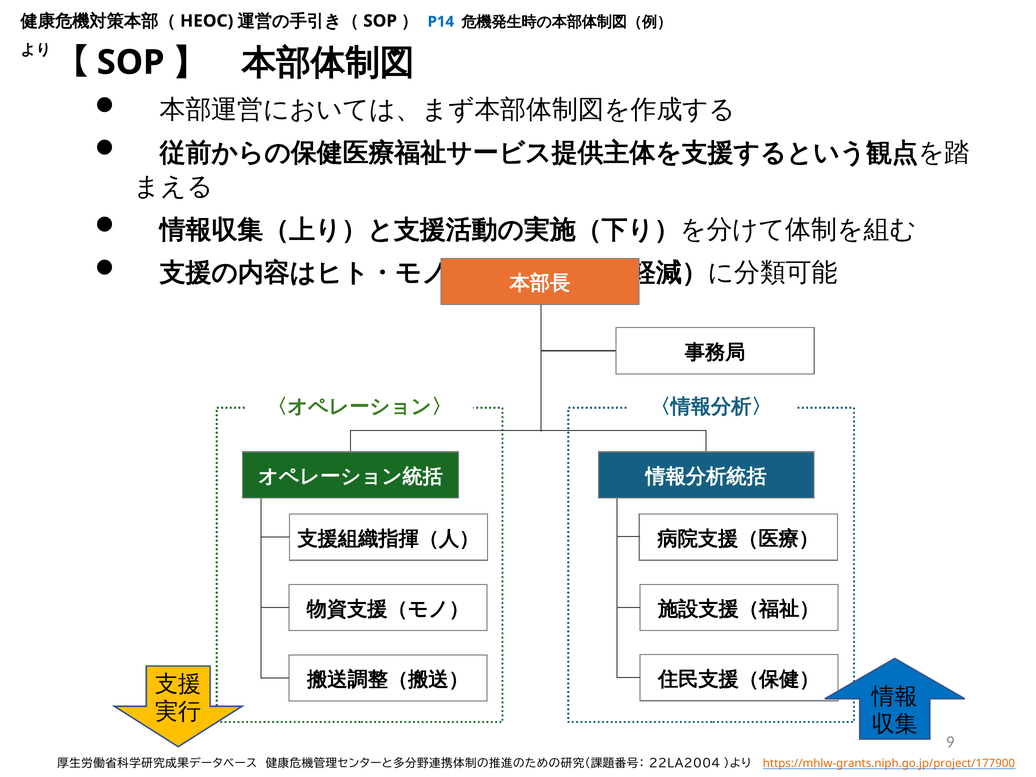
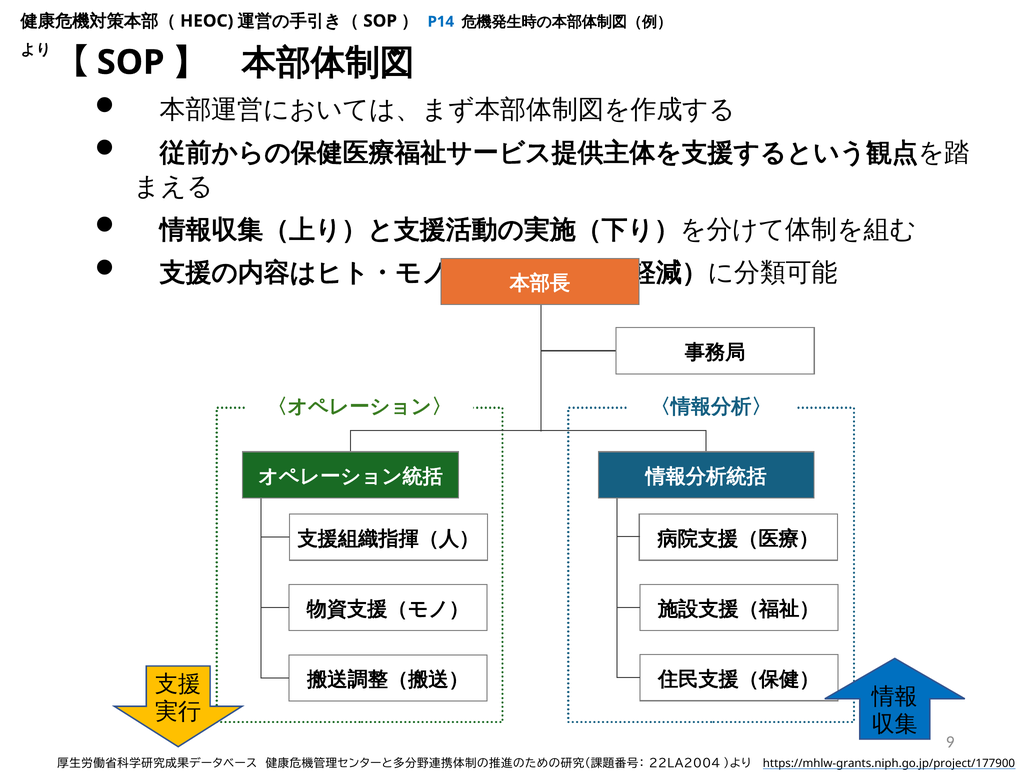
https://mhlw-grants.niph.go.jp/project/177900 colour: orange -> black
